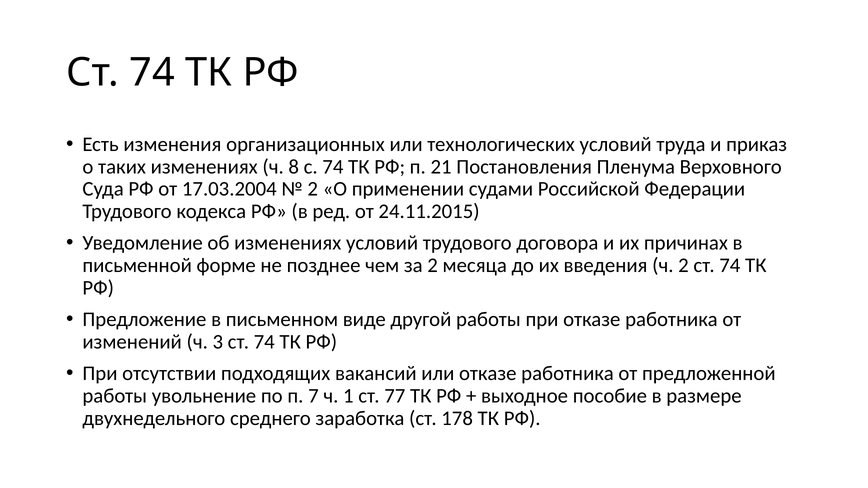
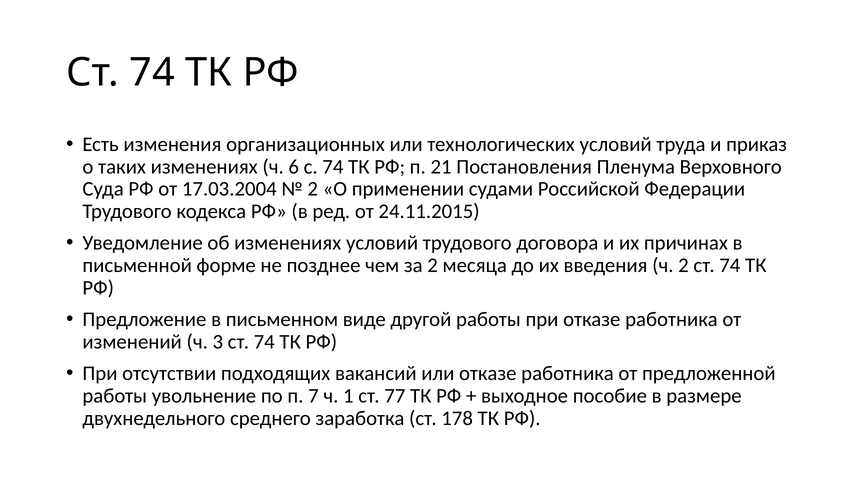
8: 8 -> 6
